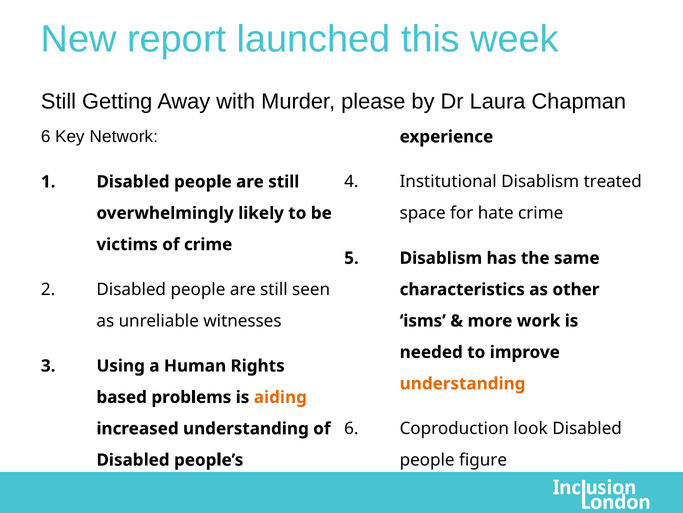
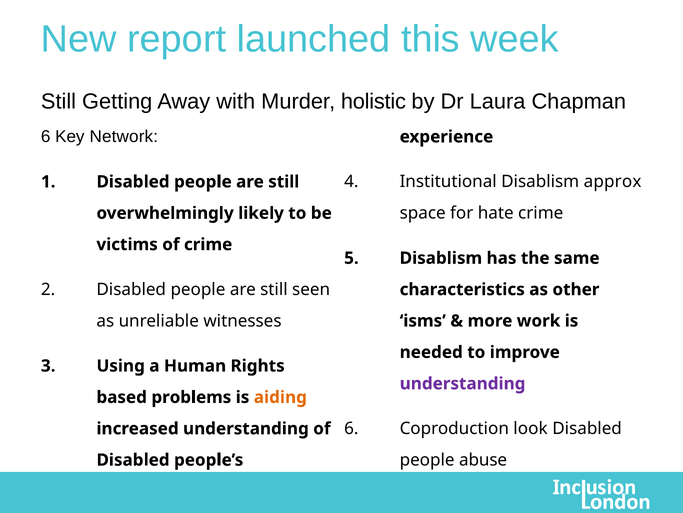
please: please -> holistic
treated: treated -> approx
understanding at (463, 383) colour: orange -> purple
figure: figure -> abuse
